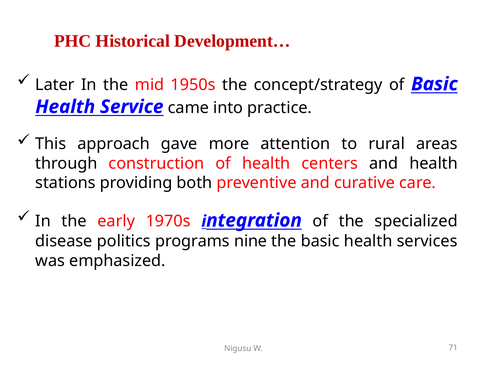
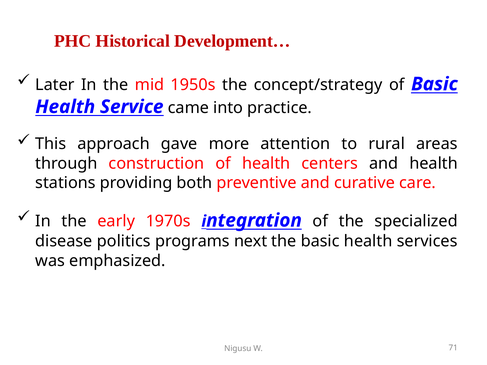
nine: nine -> next
